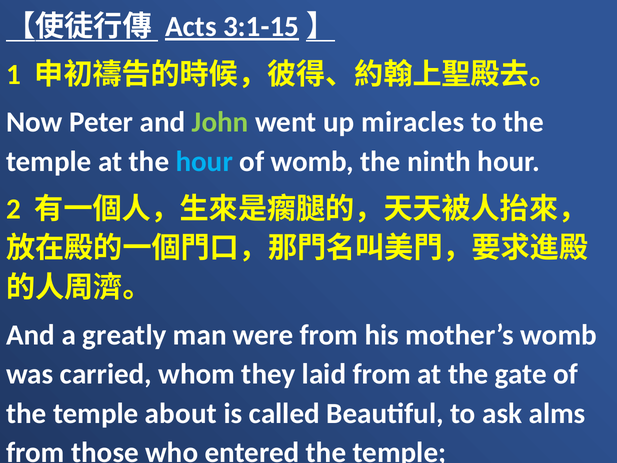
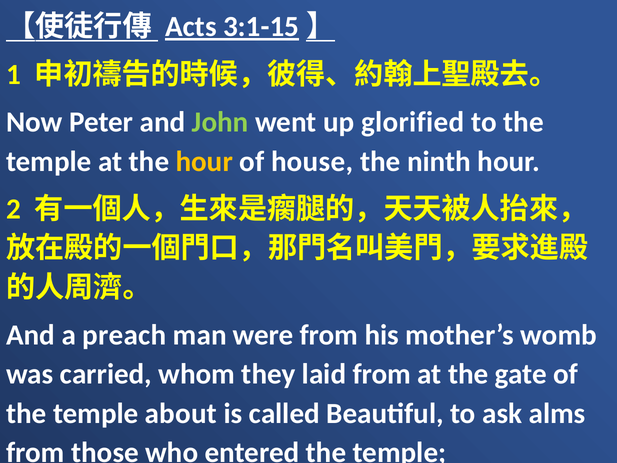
miracles: miracles -> glorified
hour at (204, 161) colour: light blue -> yellow
of womb: womb -> house
greatly: greatly -> preach
